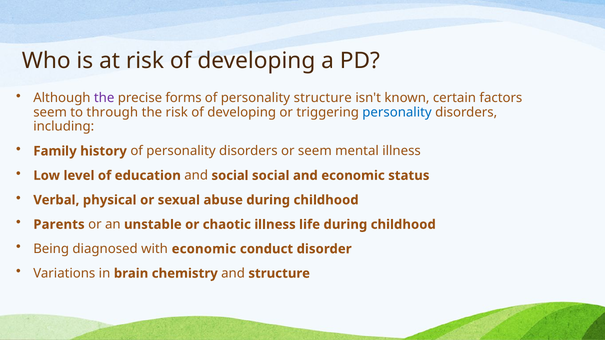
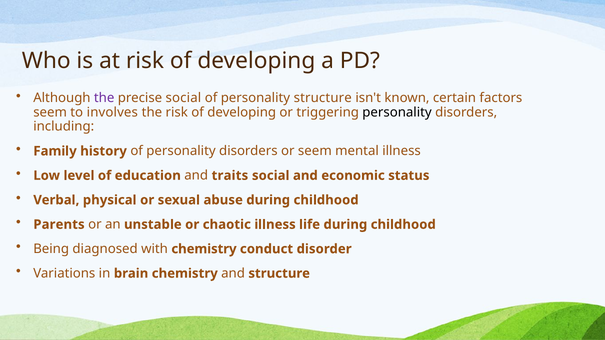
precise forms: forms -> social
through: through -> involves
personality at (397, 112) colour: blue -> black
and social: social -> traits
with economic: economic -> chemistry
